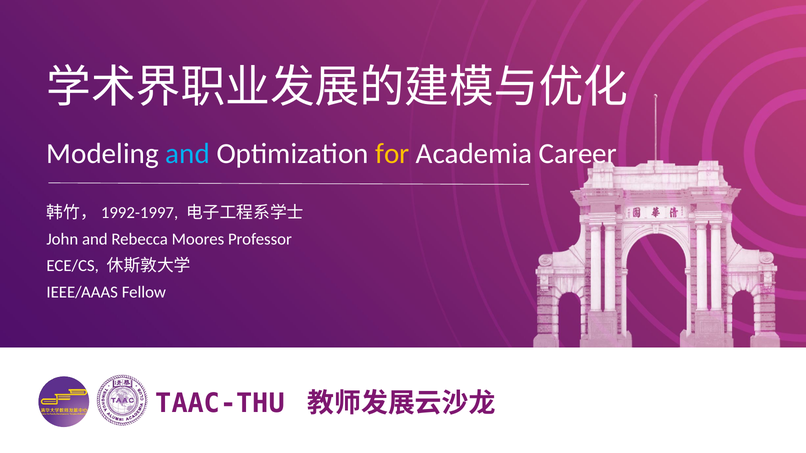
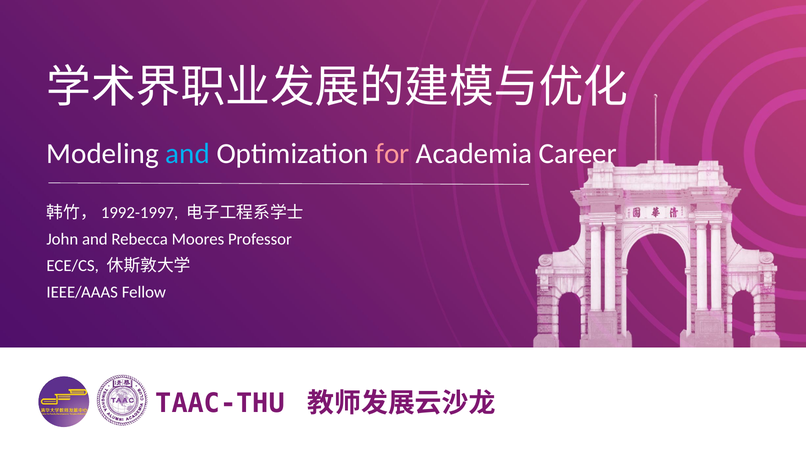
for colour: yellow -> pink
